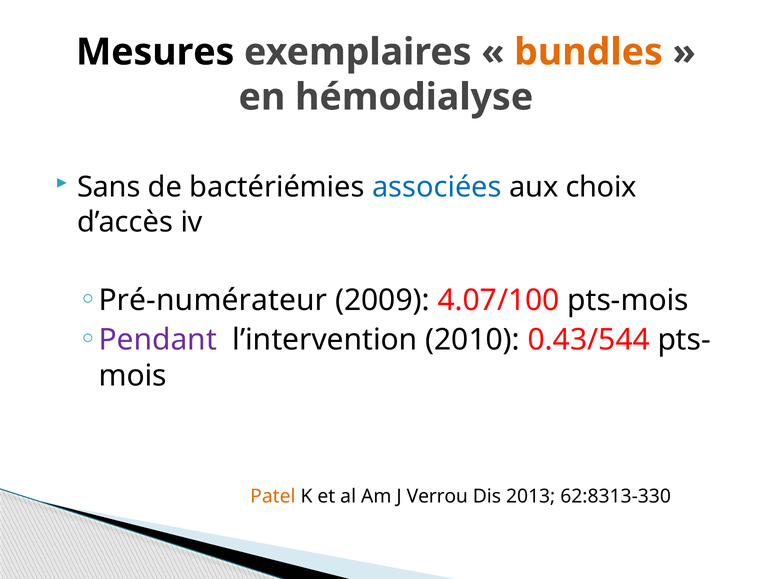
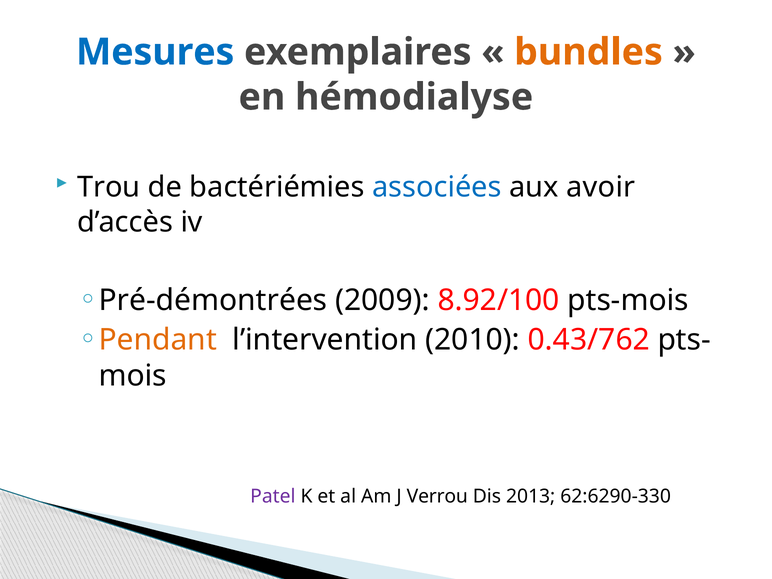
Mesures colour: black -> blue
Sans: Sans -> Trou
choix: choix -> avoir
Pré-numérateur: Pré-numérateur -> Pré-démontrées
4.07/100: 4.07/100 -> 8.92/100
Pendant colour: purple -> orange
0.43/544: 0.43/544 -> 0.43/762
Patel colour: orange -> purple
62:8313-330: 62:8313-330 -> 62:6290-330
